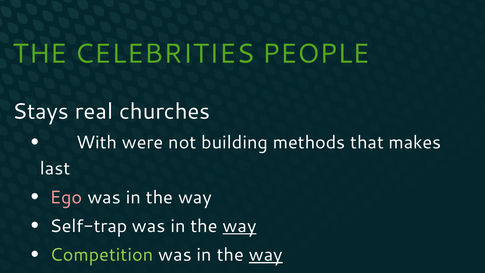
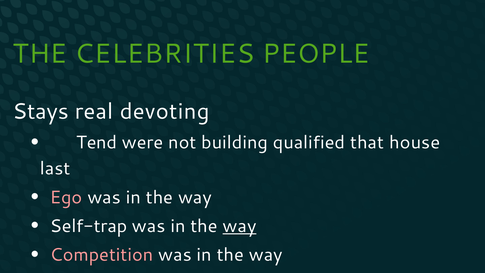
churches: churches -> devoting
With: With -> Tend
methods: methods -> qualified
makes: makes -> house
Competition colour: light green -> pink
way at (266, 255) underline: present -> none
